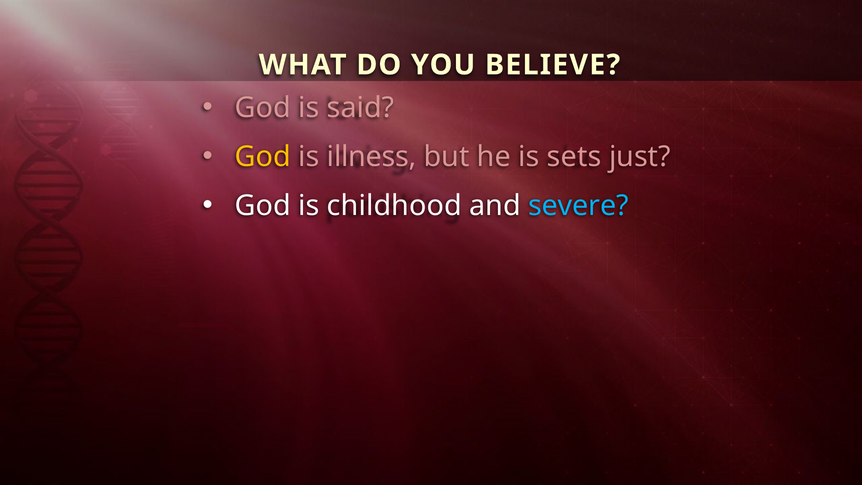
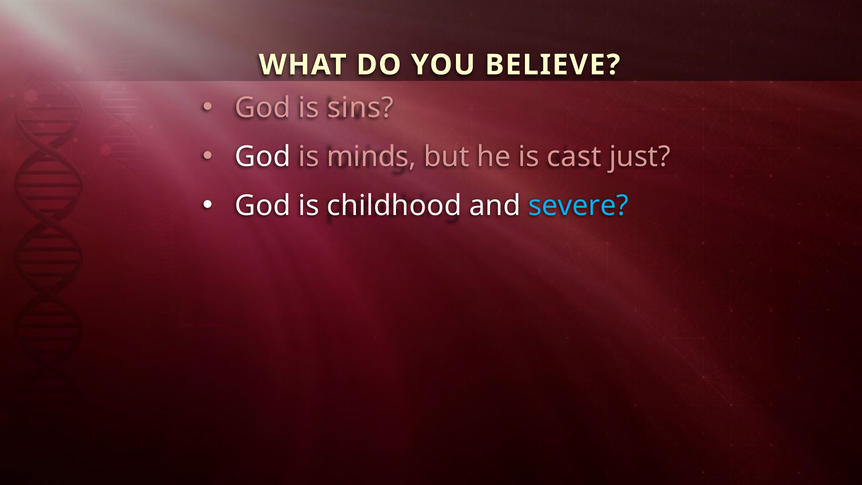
said: said -> sins
God at (263, 157) colour: yellow -> white
illness: illness -> minds
sets: sets -> cast
